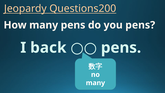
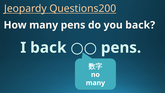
you pens: pens -> back
